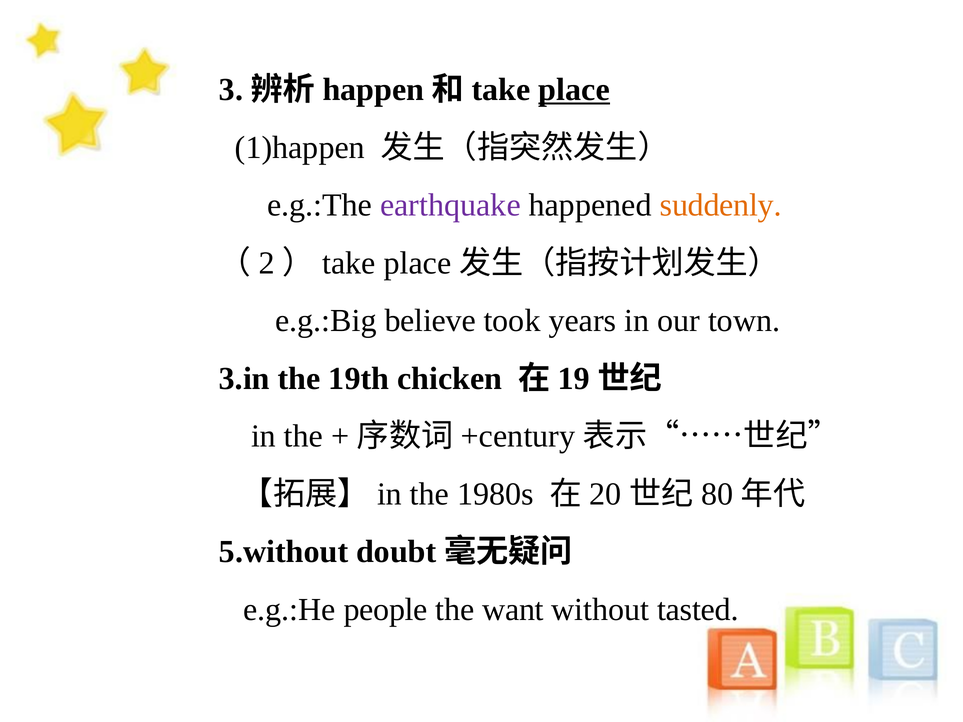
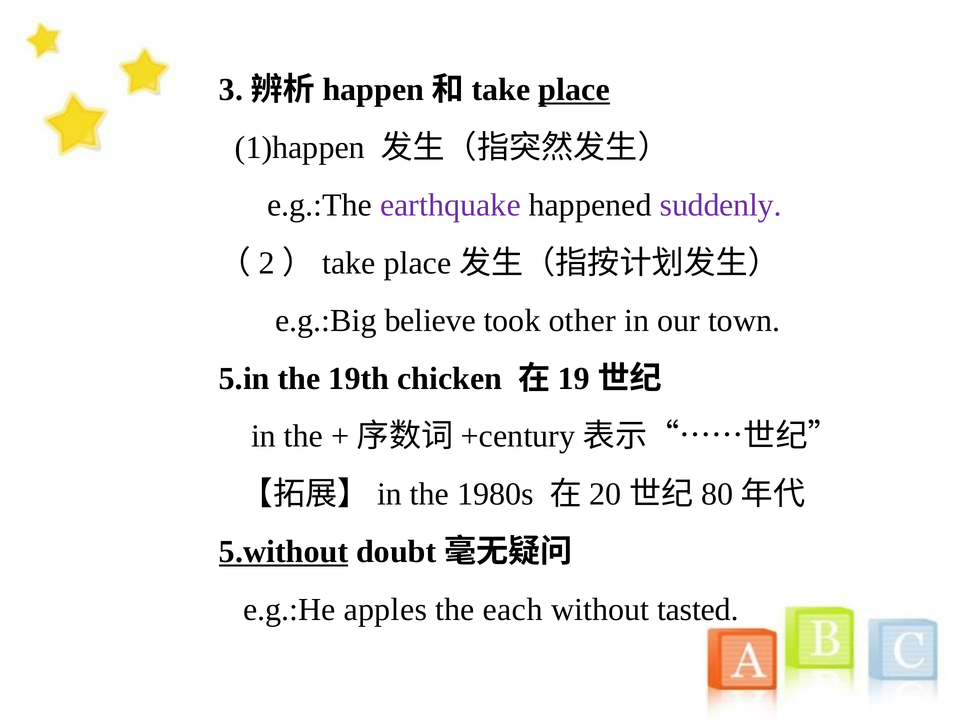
suddenly colour: orange -> purple
years: years -> other
3.in: 3.in -> 5.in
5.without underline: none -> present
people: people -> apples
want: want -> each
